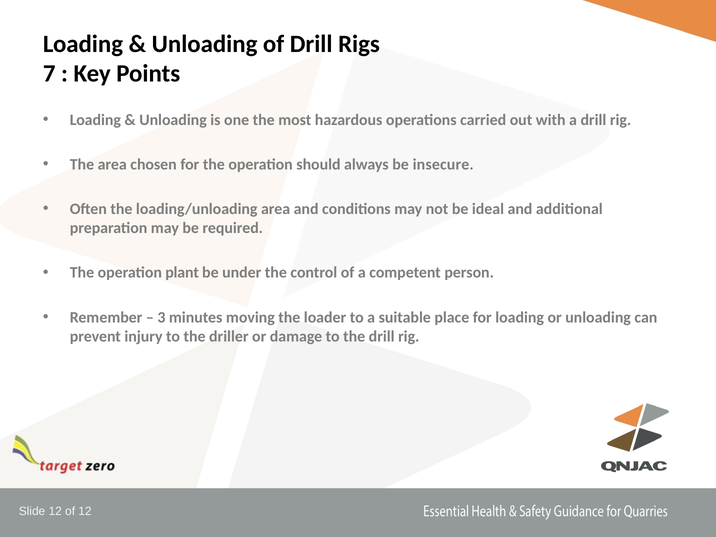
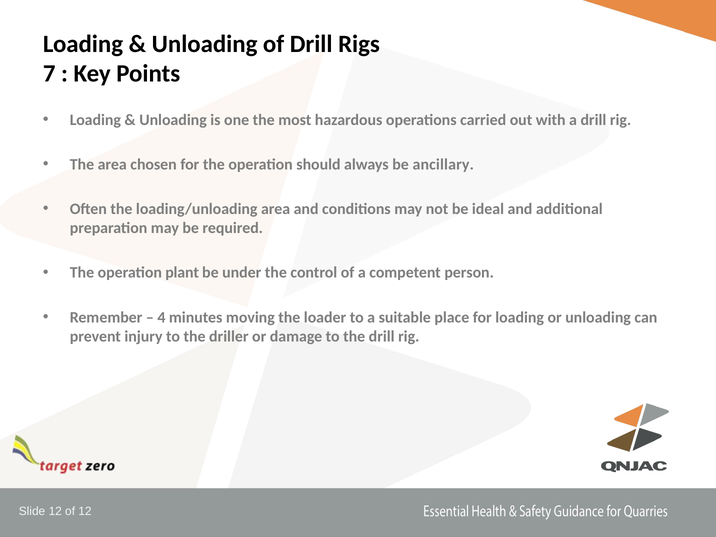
insecure: insecure -> ancillary
3: 3 -> 4
